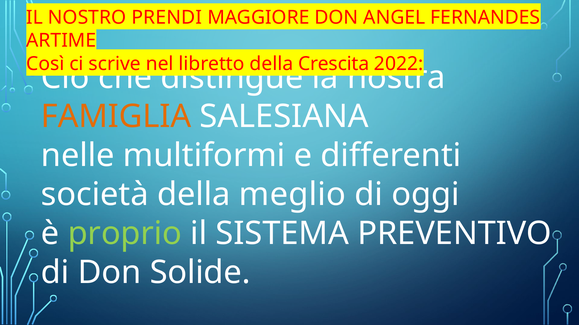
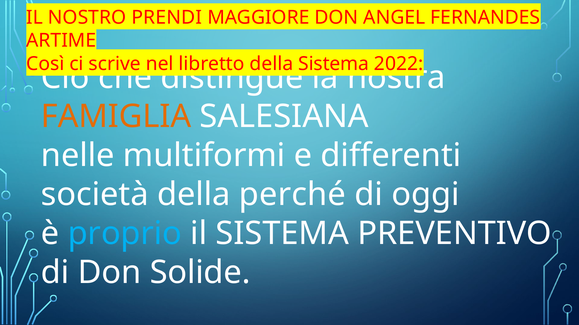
Crescita at (334, 64): Crescita -> Sistema
meglio: meglio -> perché
proprio colour: light green -> light blue
